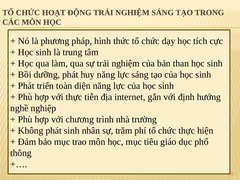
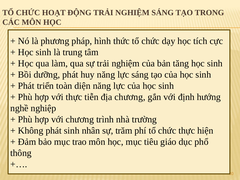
than: than -> tăng
địa internet: internet -> chương
